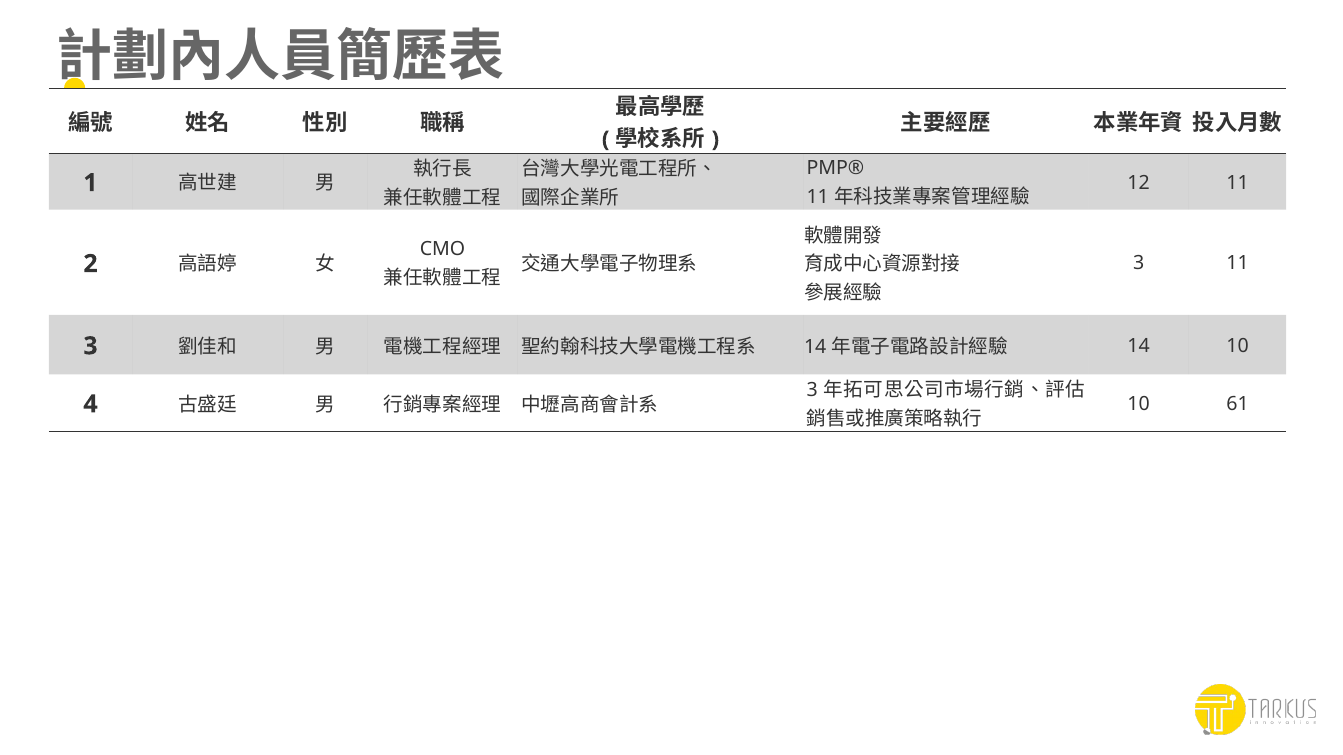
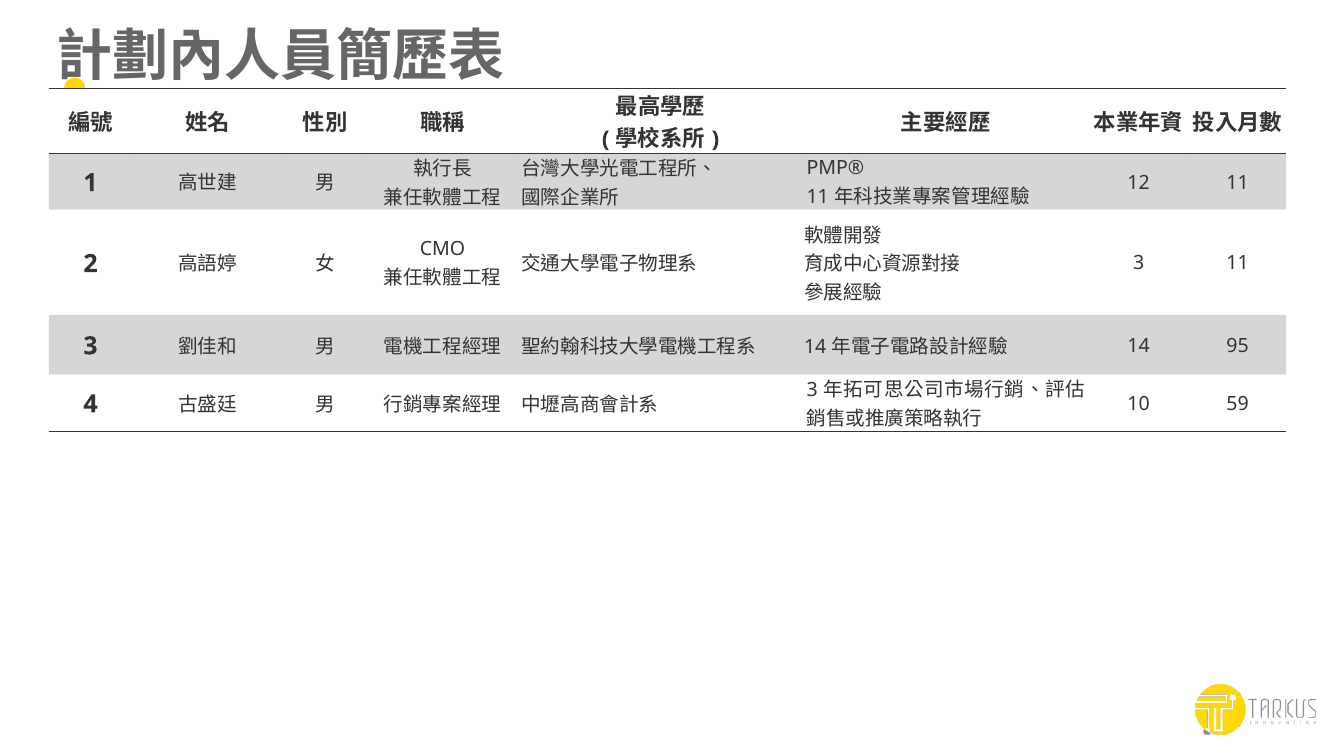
14 10: 10 -> 95
61: 61 -> 59
